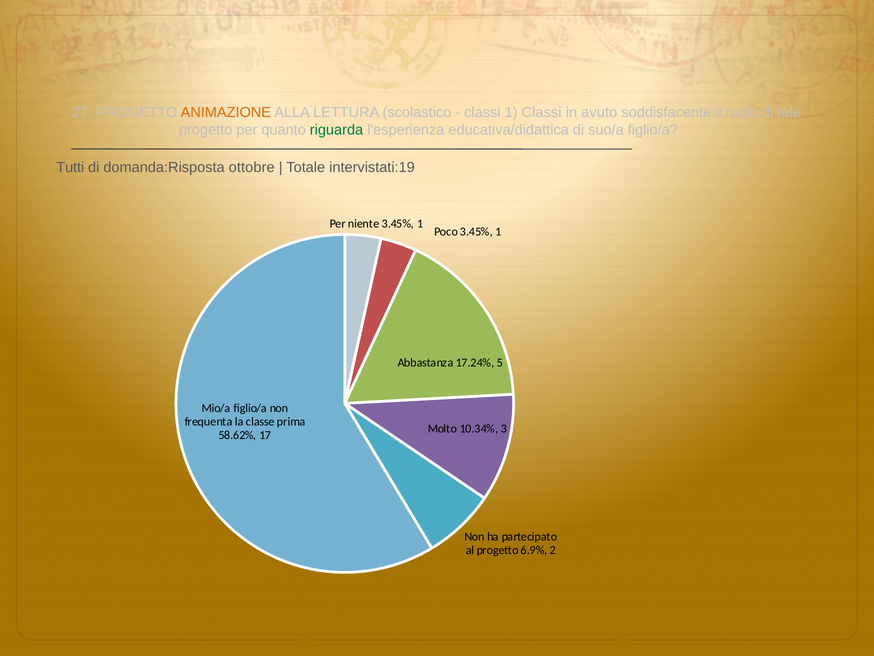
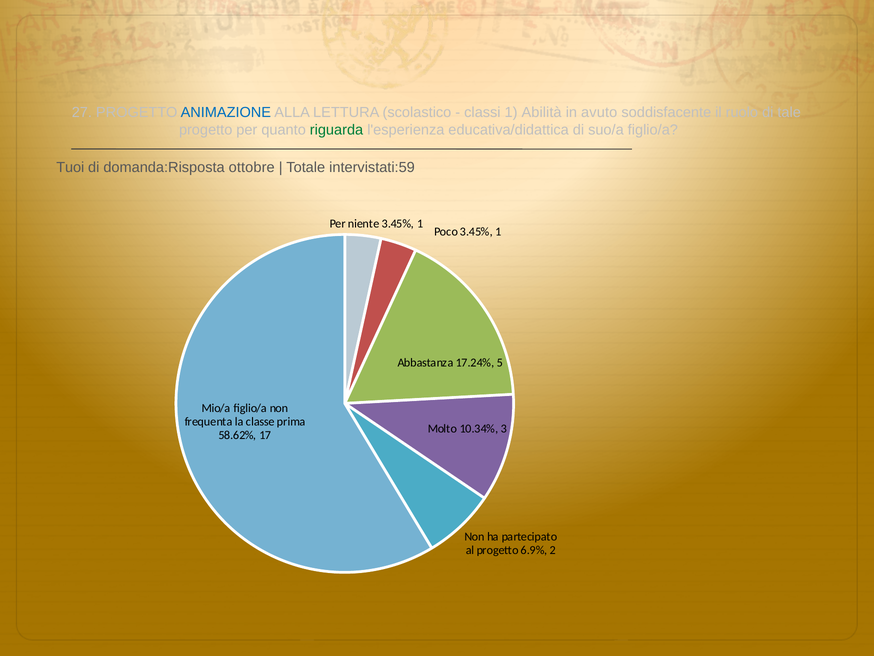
ANIMAZIONE colour: orange -> blue
1 Classi: Classi -> Abilità
Tutti: Tutti -> Tuoi
intervistati:19: intervistati:19 -> intervistati:59
